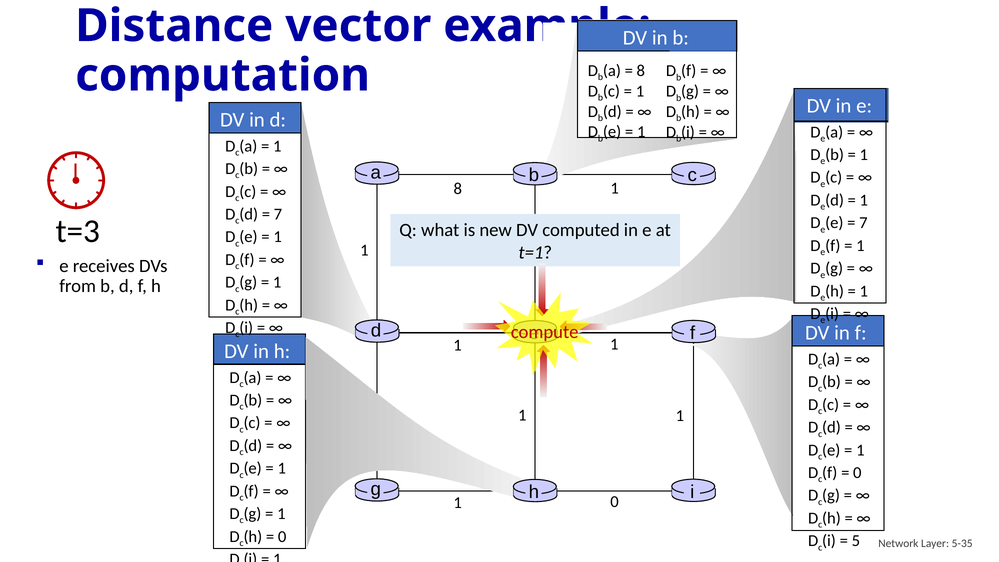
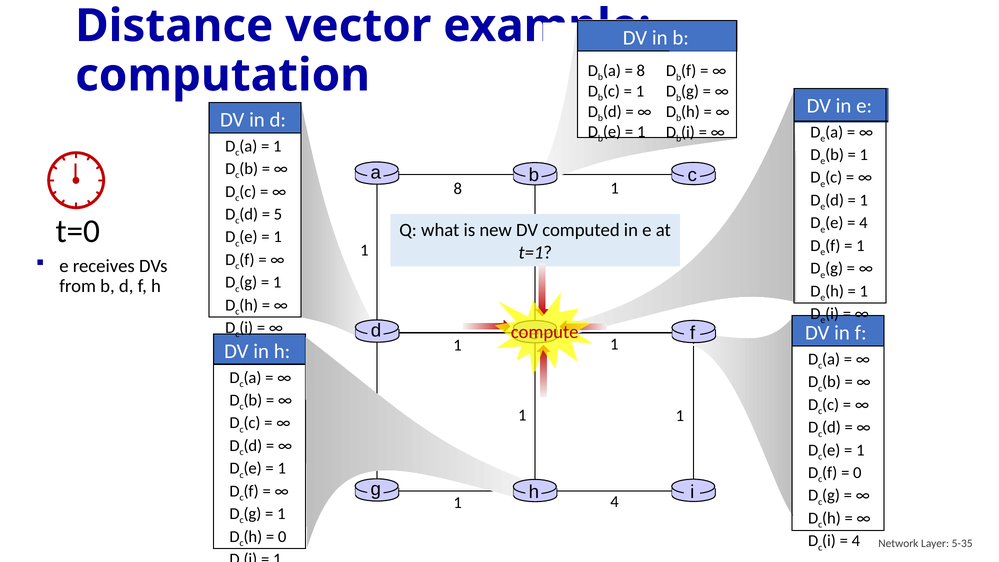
7 at (278, 214): 7 -> 5
7 at (863, 223): 7 -> 4
t=3: t=3 -> t=0
0 at (614, 502): 0 -> 4
5 at (856, 541): 5 -> 4
